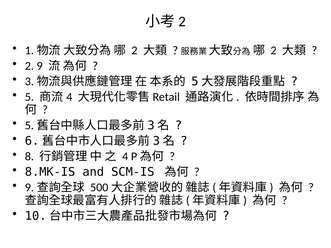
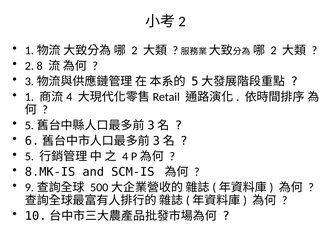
9: 9 -> 8
5: 5 -> 1
8: 8 -> 5
